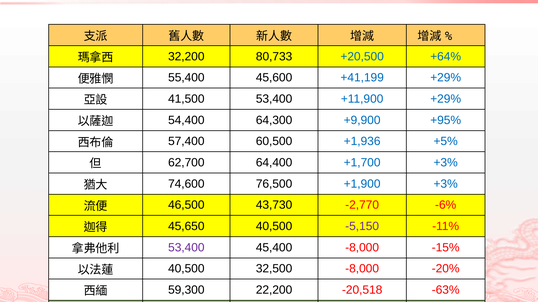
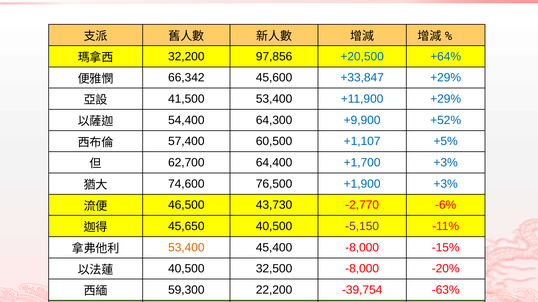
80,733: 80,733 -> 97,856
55,400: 55,400 -> 66,342
+41,199: +41,199 -> +33,847
+95%: +95% -> +52%
+1,936: +1,936 -> +1,107
53,400 at (186, 248) colour: purple -> orange
-20,518: -20,518 -> -39,754
